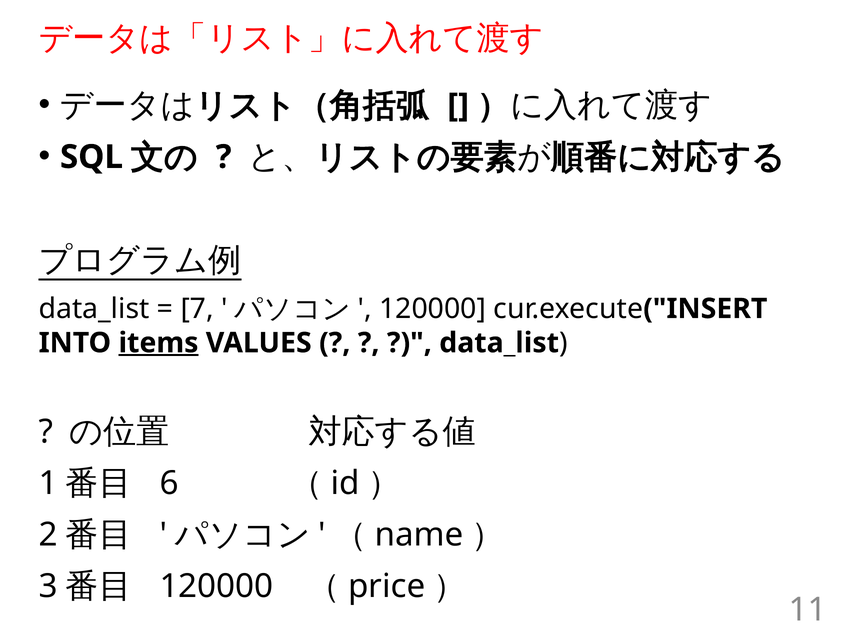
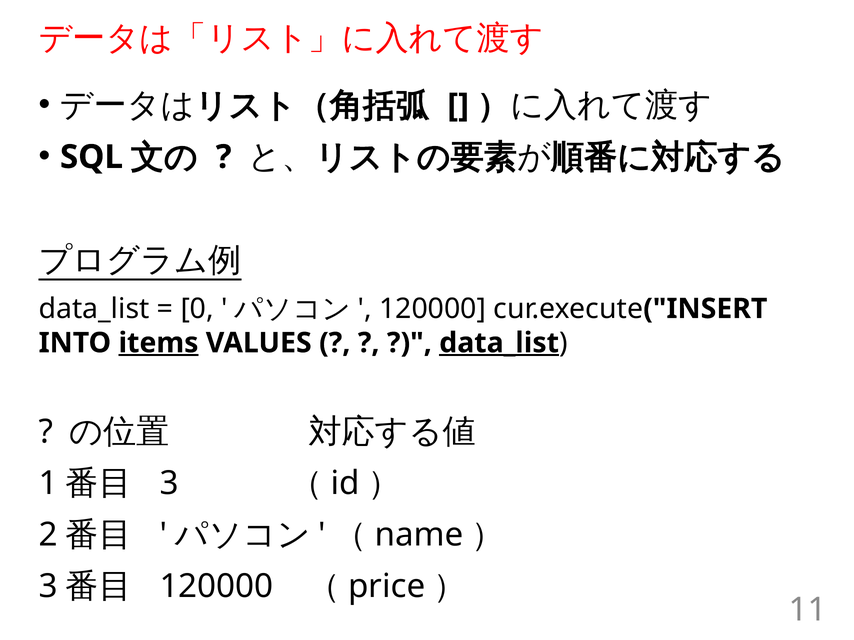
7: 7 -> 0
data_list at (499, 343) underline: none -> present
6 at (169, 484): 6 -> 3
